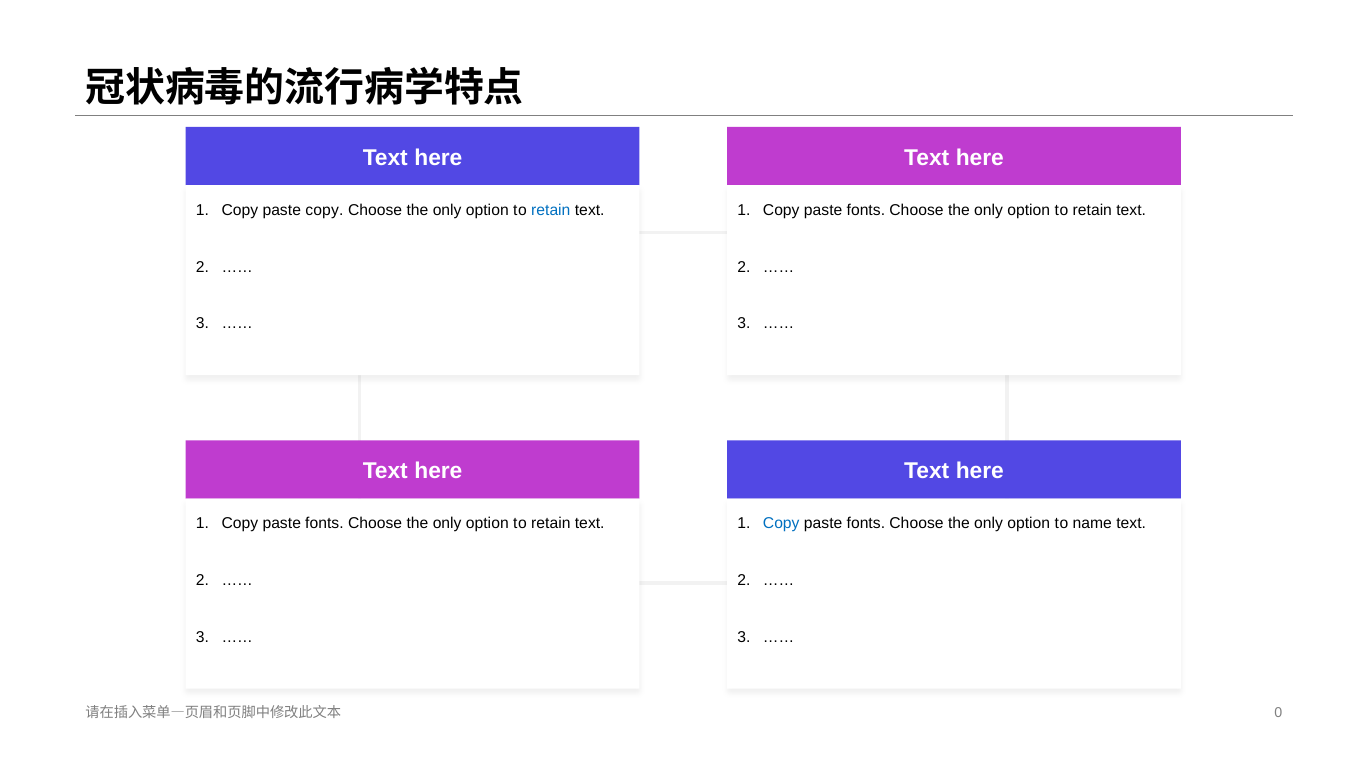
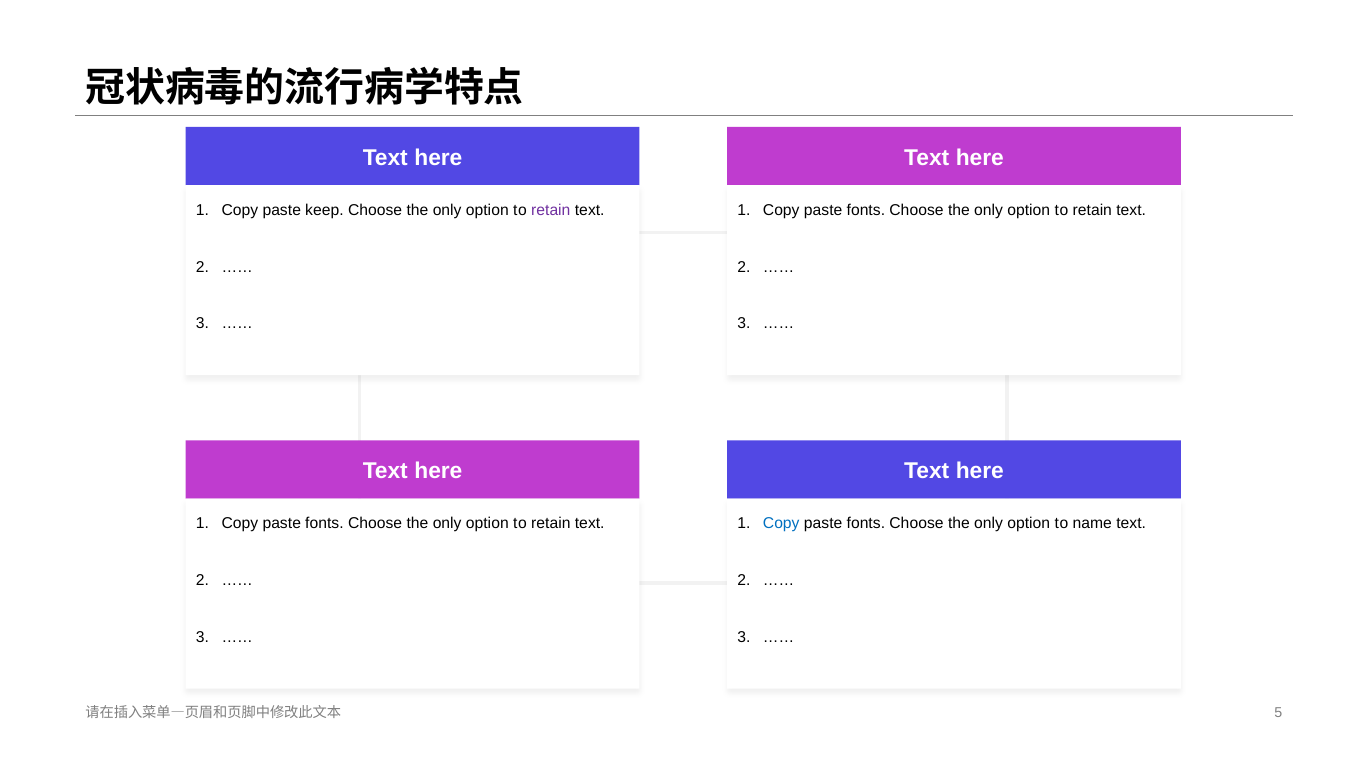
paste copy: copy -> keep
retain at (551, 210) colour: blue -> purple
0: 0 -> 5
